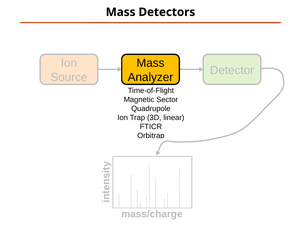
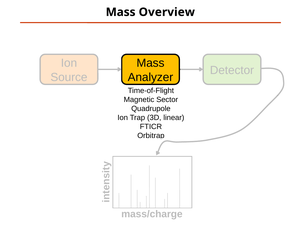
Detectors: Detectors -> Overview
